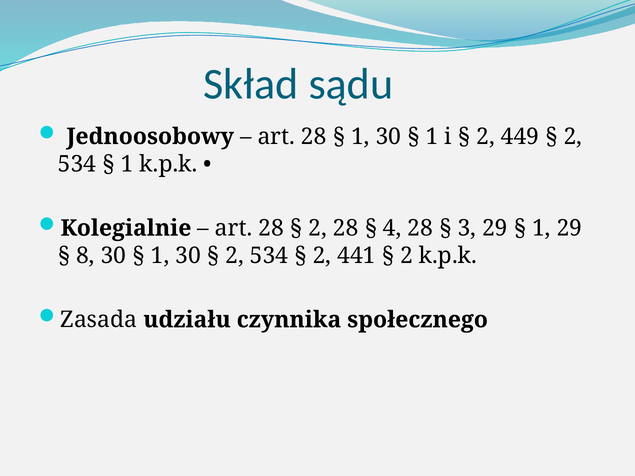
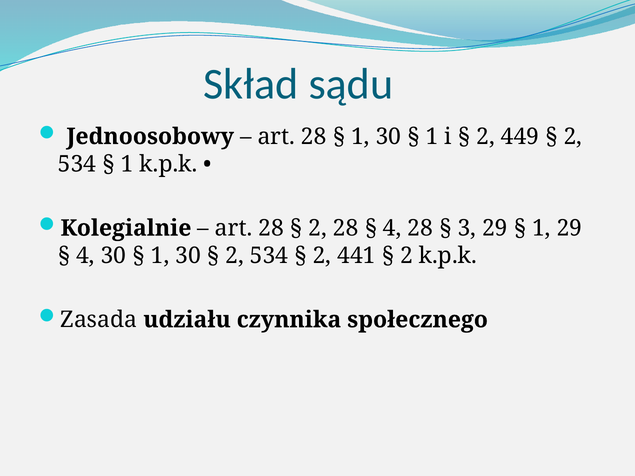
8 at (85, 256): 8 -> 4
